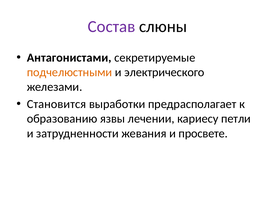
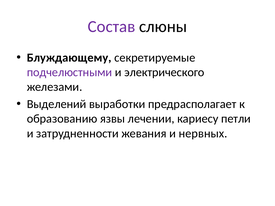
Антагонистами: Антагонистами -> Блуждающему
подчелюстными colour: orange -> purple
Становится: Становится -> Выделений
просвете: просвете -> нервных
